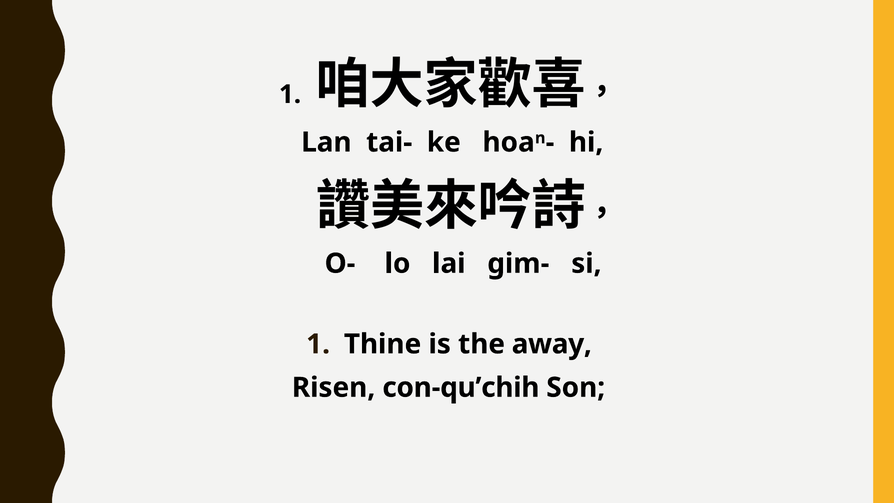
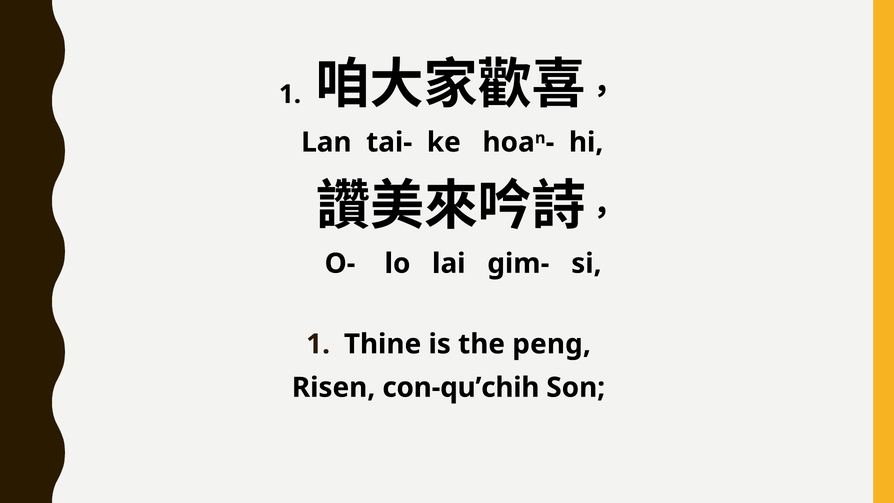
away: away -> peng
